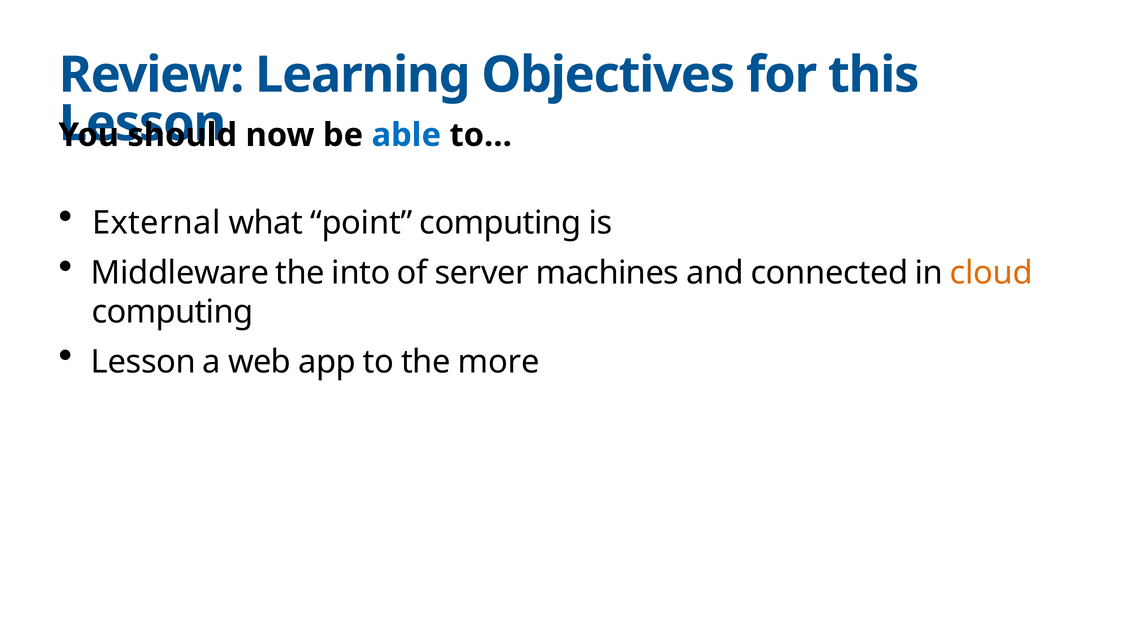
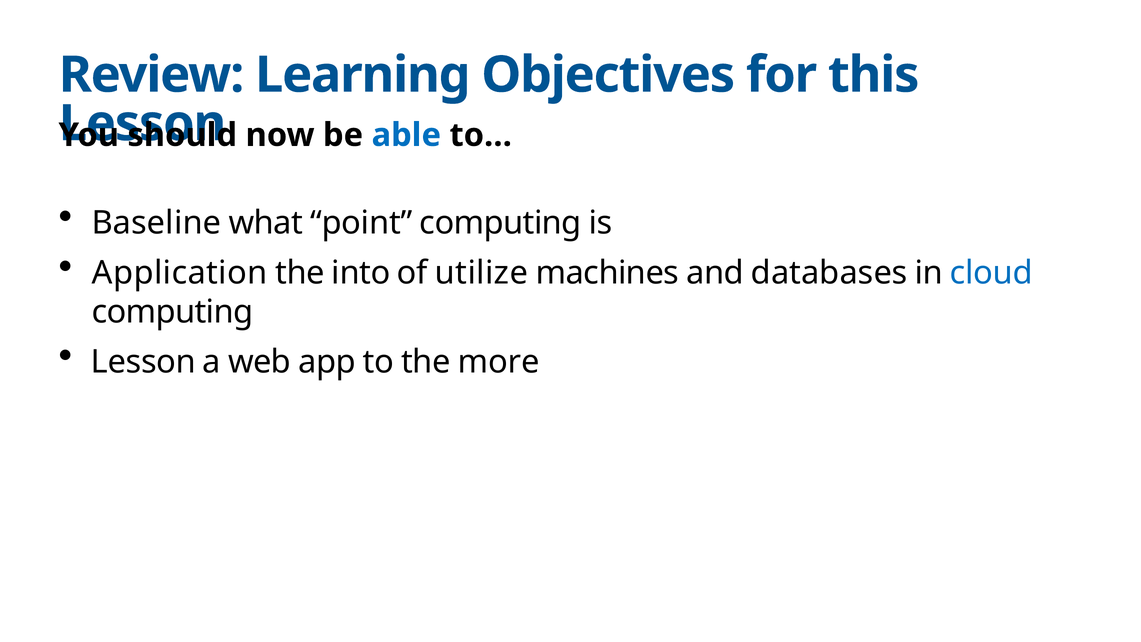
External: External -> Baseline
Middleware: Middleware -> Application
server: server -> utilize
connected: connected -> databases
cloud colour: orange -> blue
